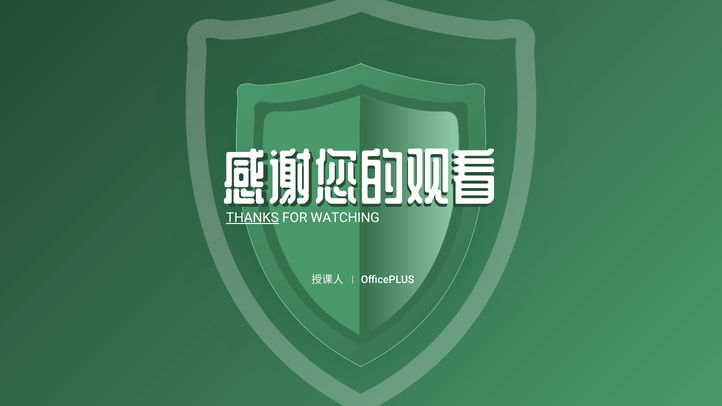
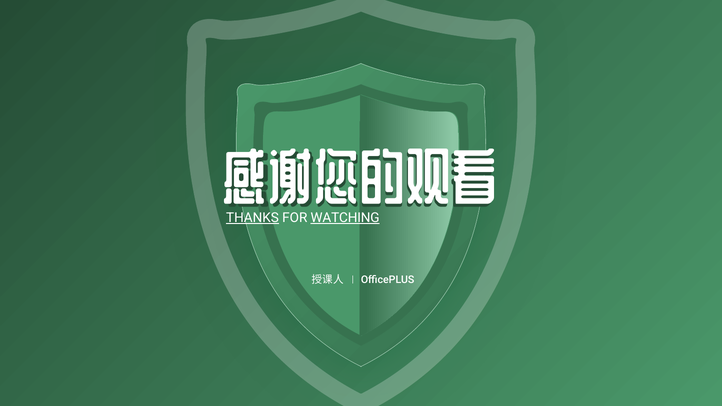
WATCHING underline: none -> present
